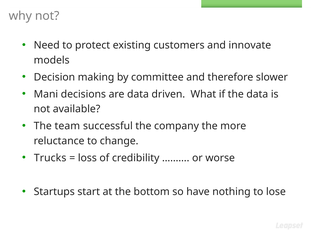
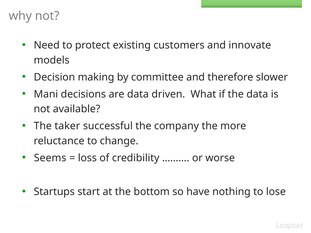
team: team -> taker
Trucks: Trucks -> Seems
